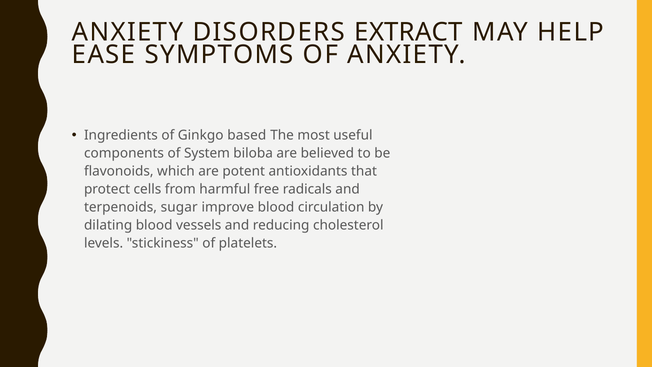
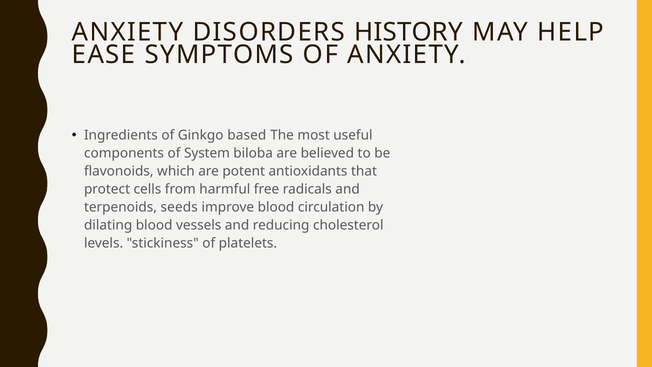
EXTRACT: EXTRACT -> HISTORY
sugar: sugar -> seeds
